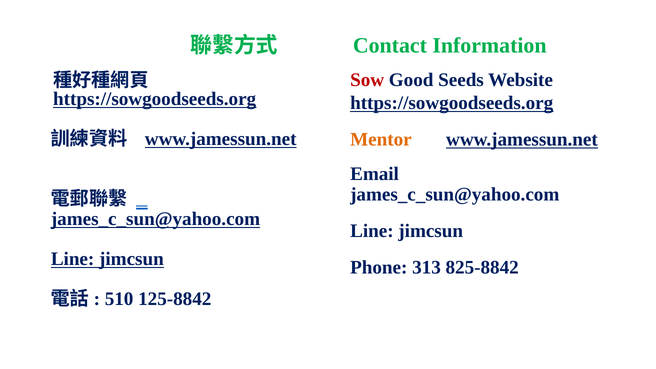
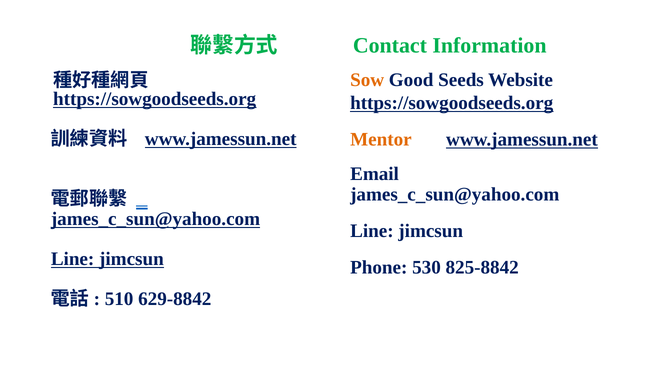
Sow colour: red -> orange
313: 313 -> 530
125-8842: 125-8842 -> 629-8842
